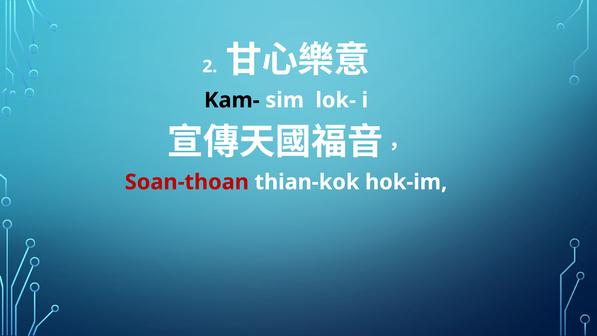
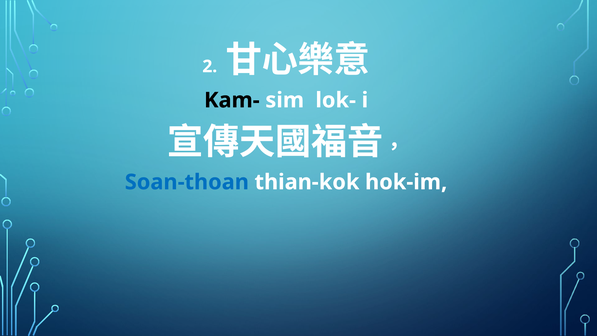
Soan-thoan colour: red -> blue
